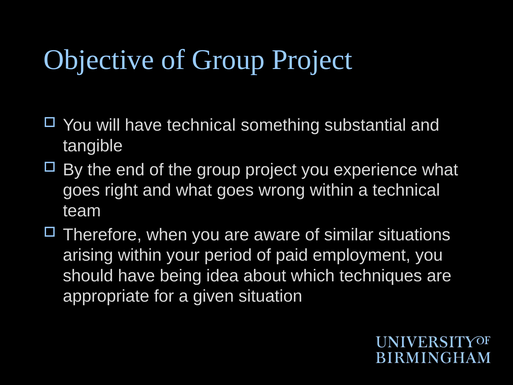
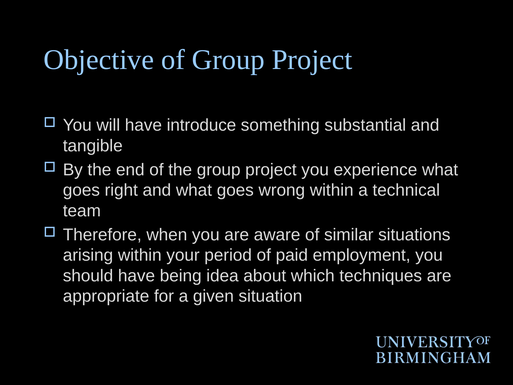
have technical: technical -> introduce
